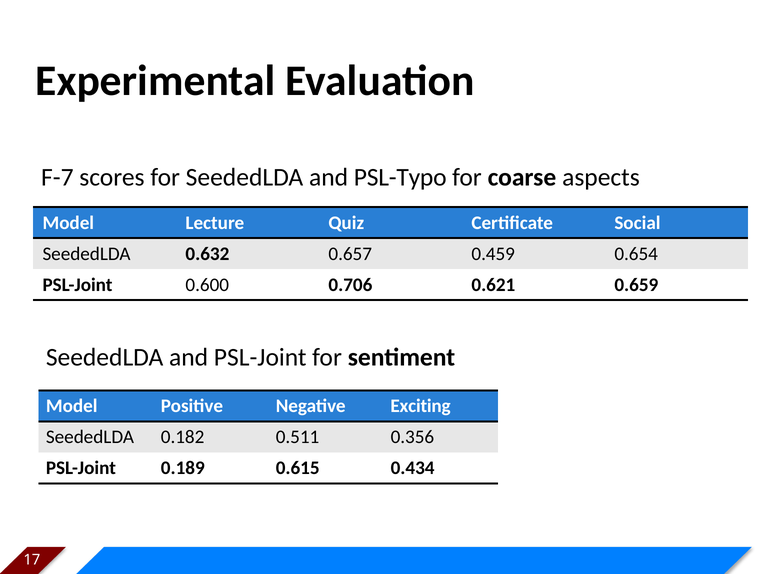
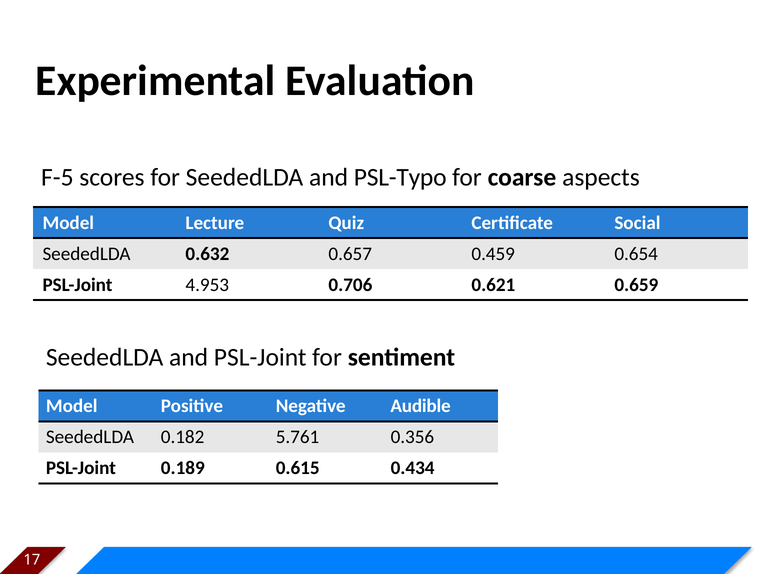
F-7: F-7 -> F-5
0.600: 0.600 -> 4.953
Exciting: Exciting -> Audible
0.511: 0.511 -> 5.761
